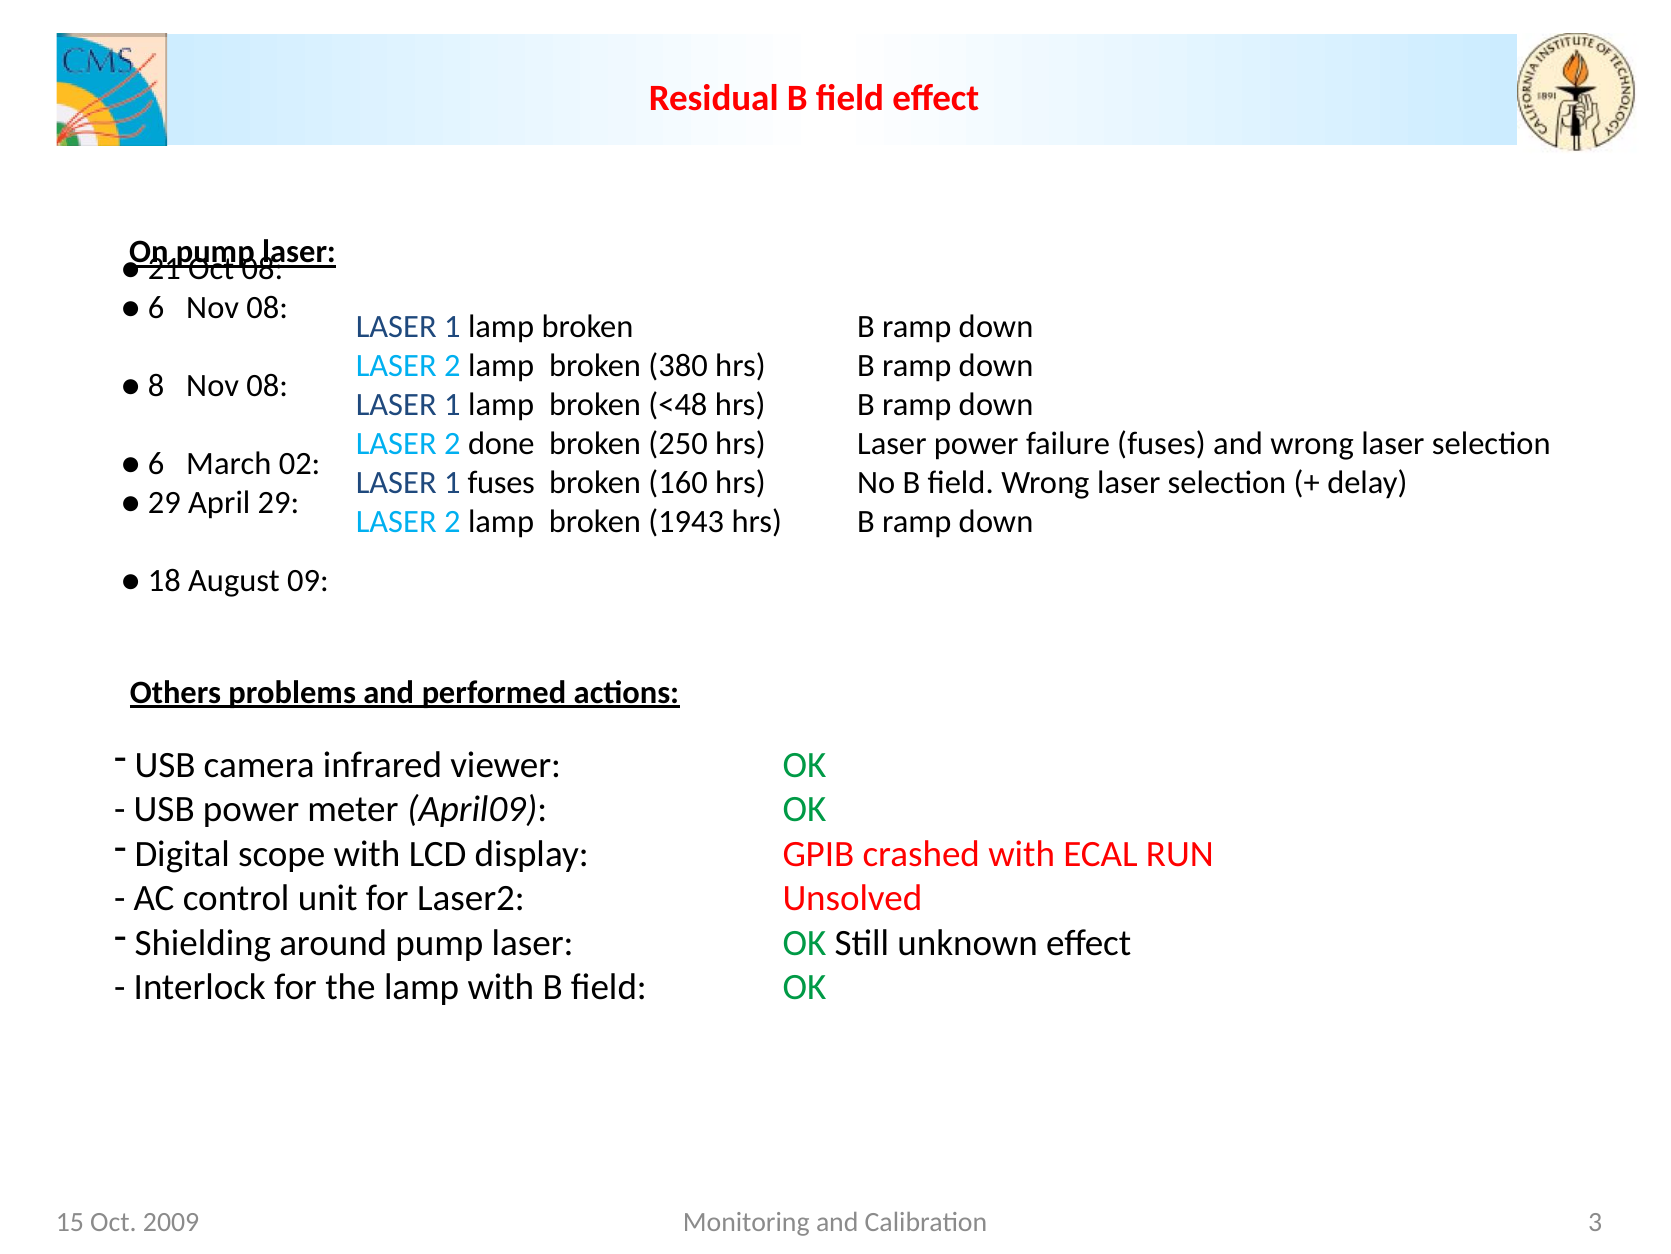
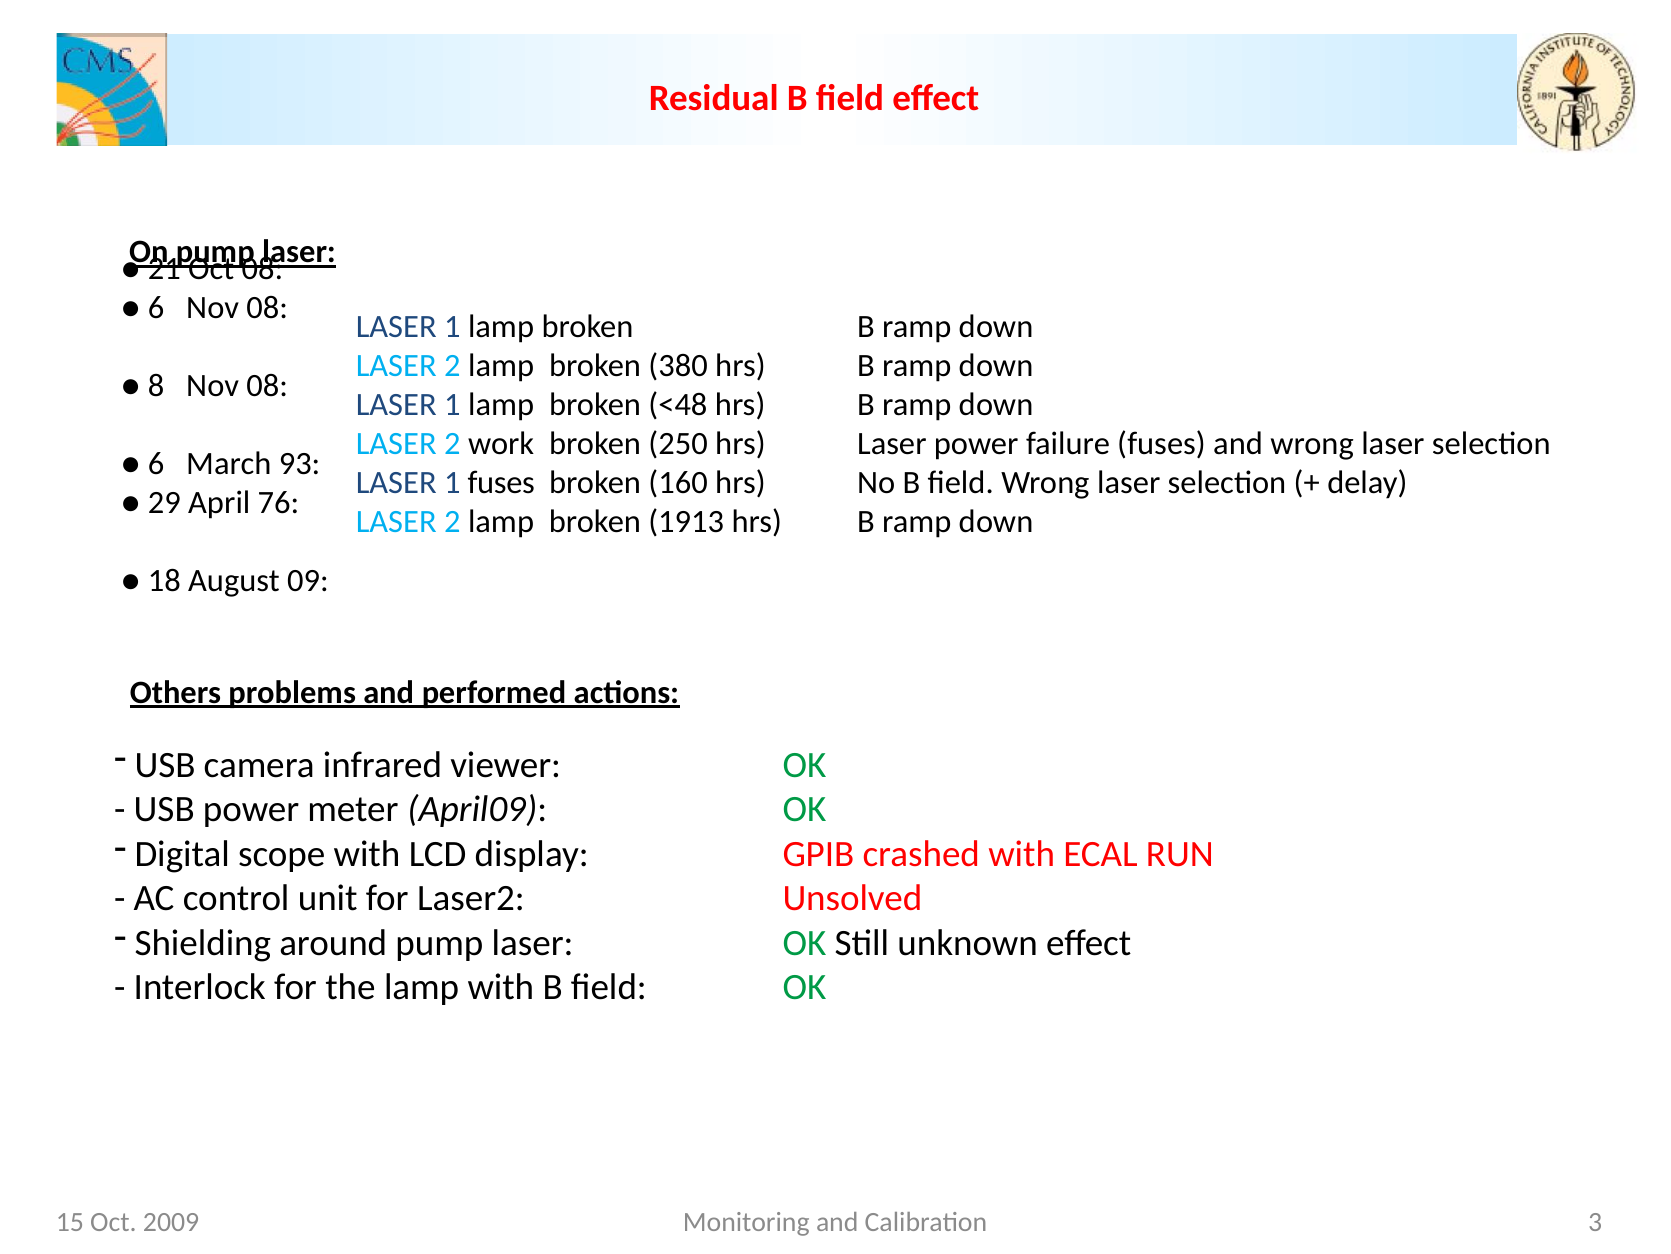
done: done -> work
02: 02 -> 93
April 29: 29 -> 76
1943: 1943 -> 1913
